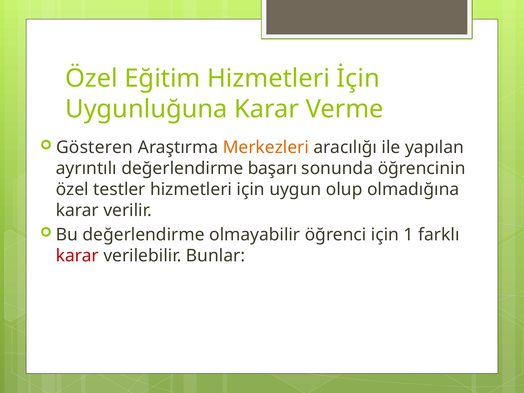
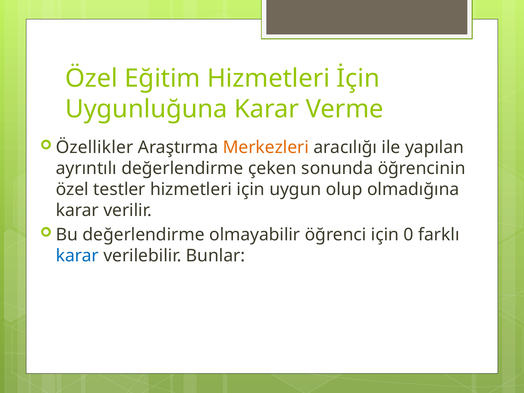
Gösteren: Gösteren -> Özellikler
başarı: başarı -> çeken
1: 1 -> 0
karar at (77, 256) colour: red -> blue
